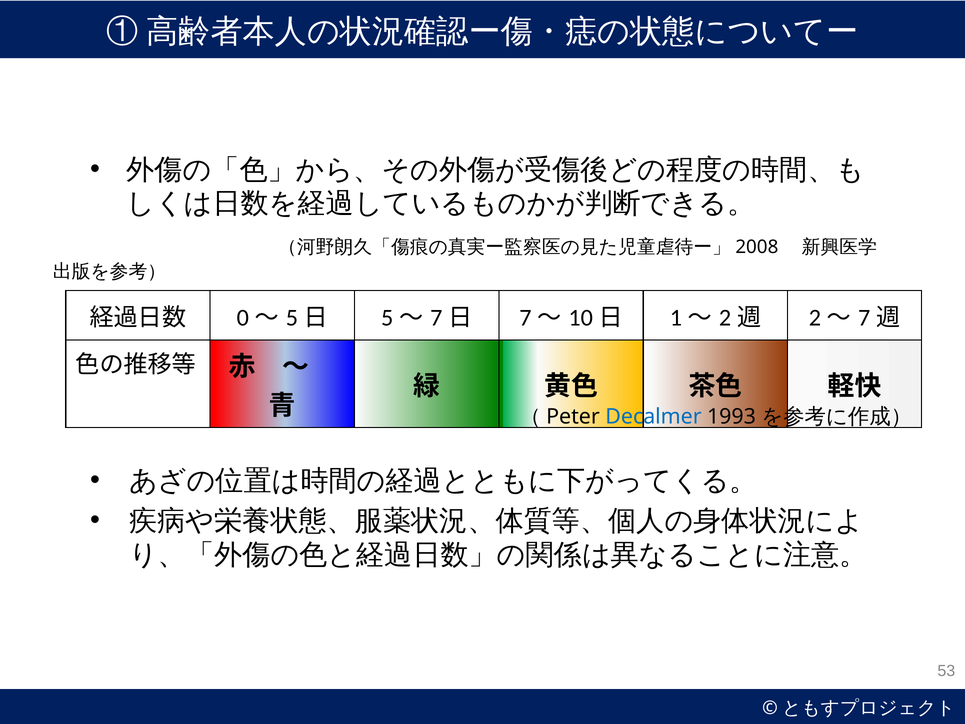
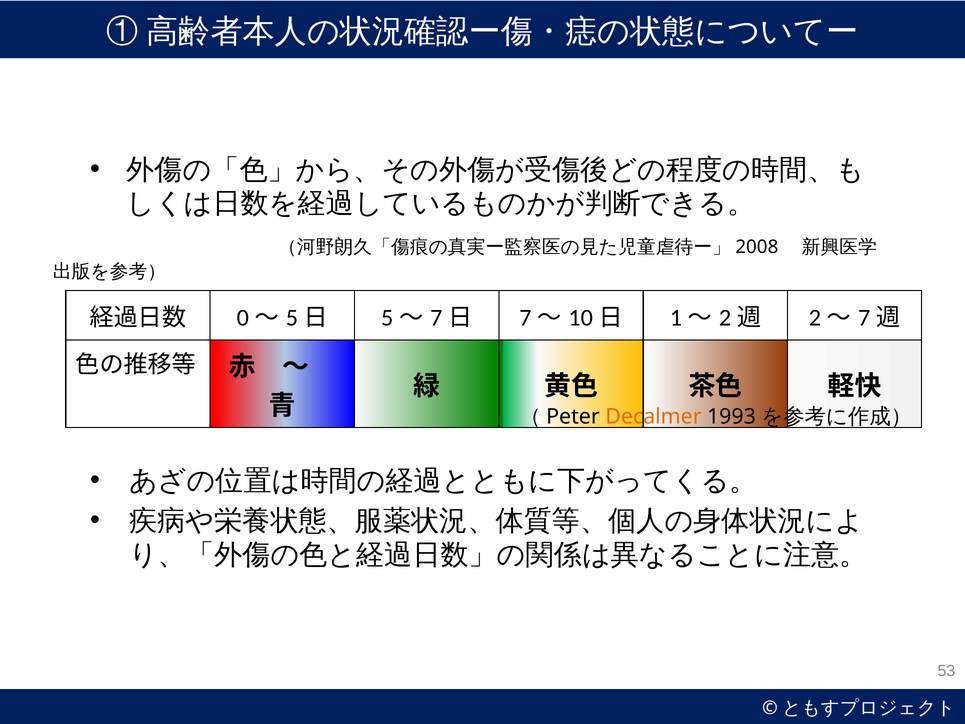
Decalmer colour: blue -> orange
